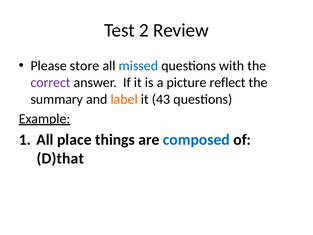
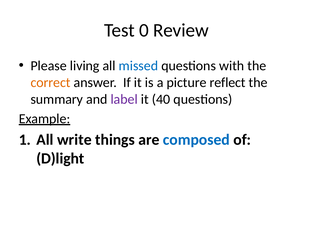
2: 2 -> 0
store: store -> living
correct colour: purple -> orange
label colour: orange -> purple
43: 43 -> 40
place: place -> write
D)that: D)that -> D)light
